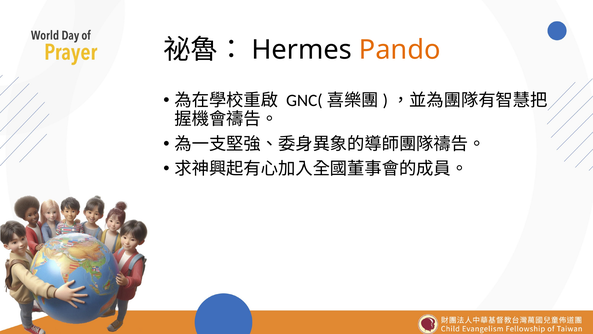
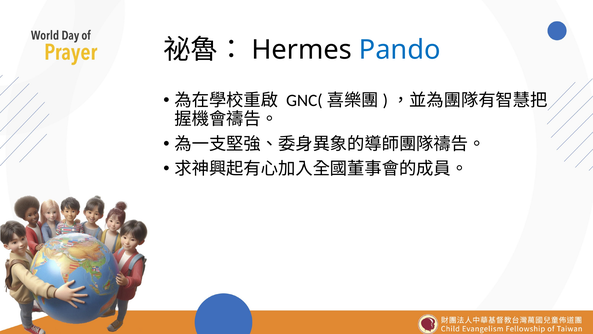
Pando colour: orange -> blue
